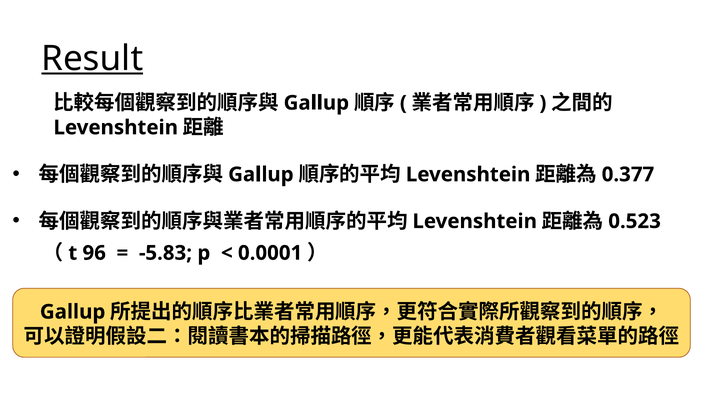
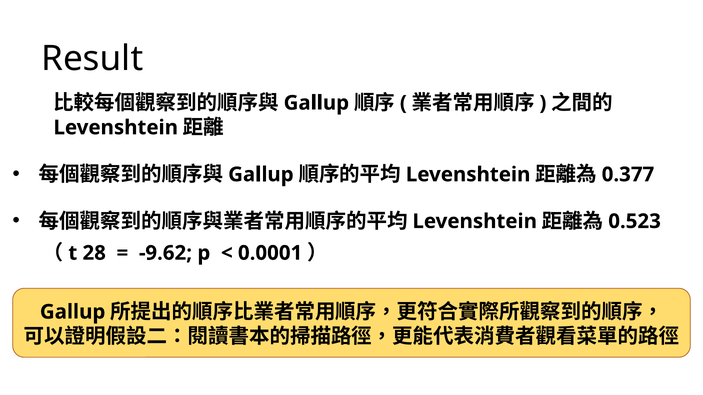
Result underline: present -> none
96: 96 -> 28
-5.83: -5.83 -> -9.62
